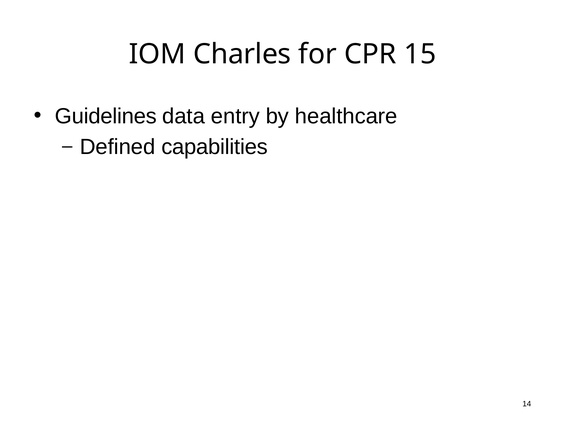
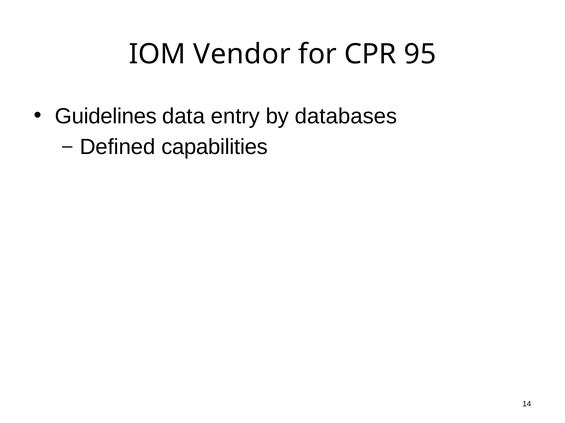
Charles: Charles -> Vendor
15: 15 -> 95
healthcare: healthcare -> databases
